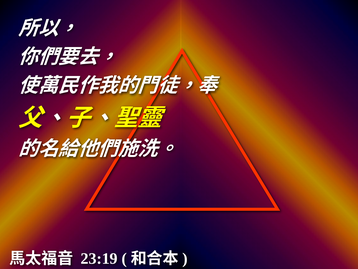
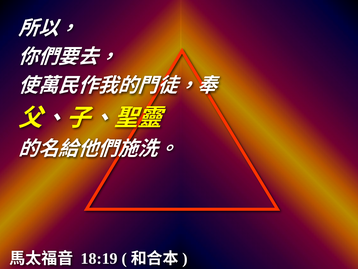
23:19: 23:19 -> 18:19
